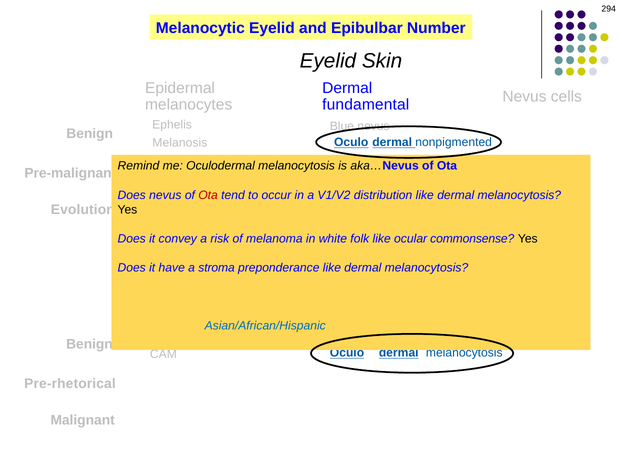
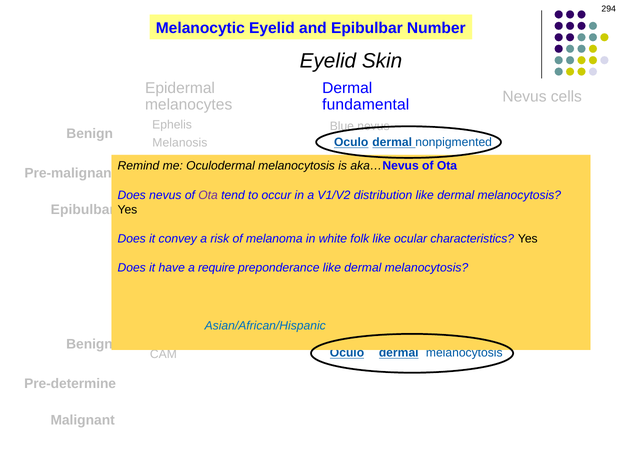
Ota at (208, 195) colour: red -> purple
Evolution at (83, 209): Evolution -> Epibulbar
commonsense: commonsense -> characteristics
stroma: stroma -> require
Pre-rhetorical: Pre-rhetorical -> Pre-determine
